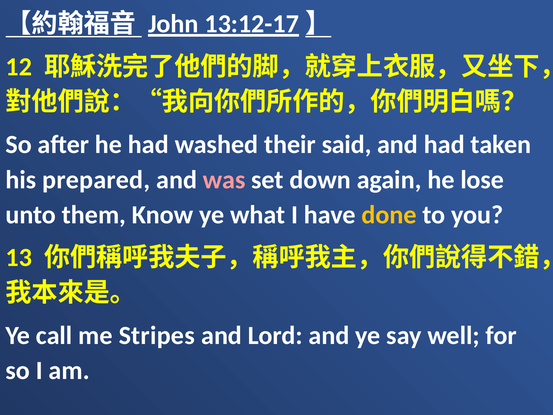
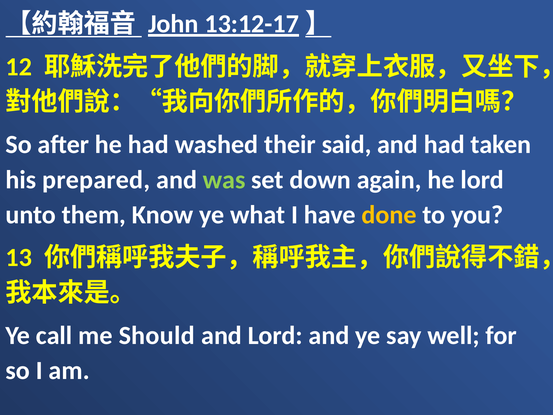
was colour: pink -> light green
he lose: lose -> lord
Stripes: Stripes -> Should
